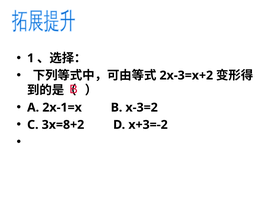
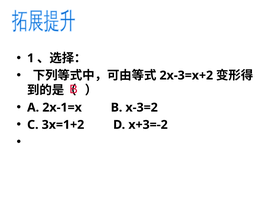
3x=8+2: 3x=8+2 -> 3x=1+2
